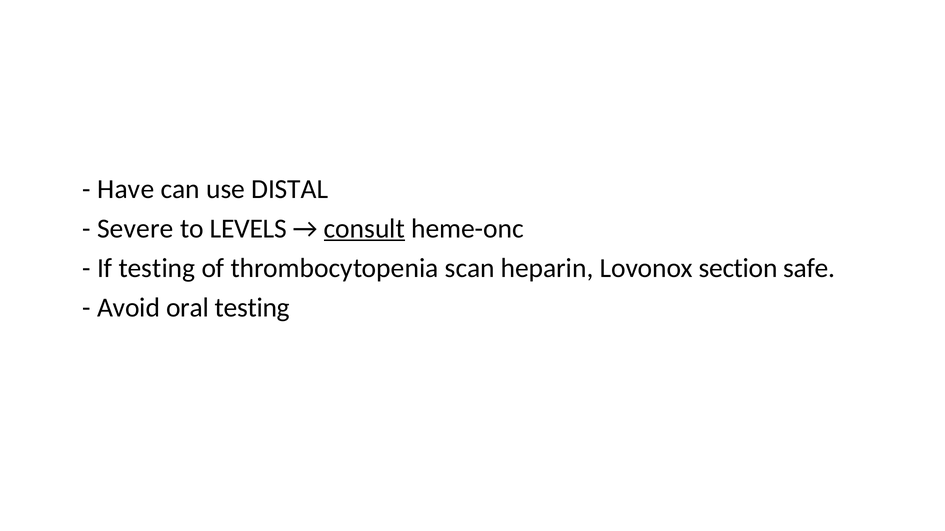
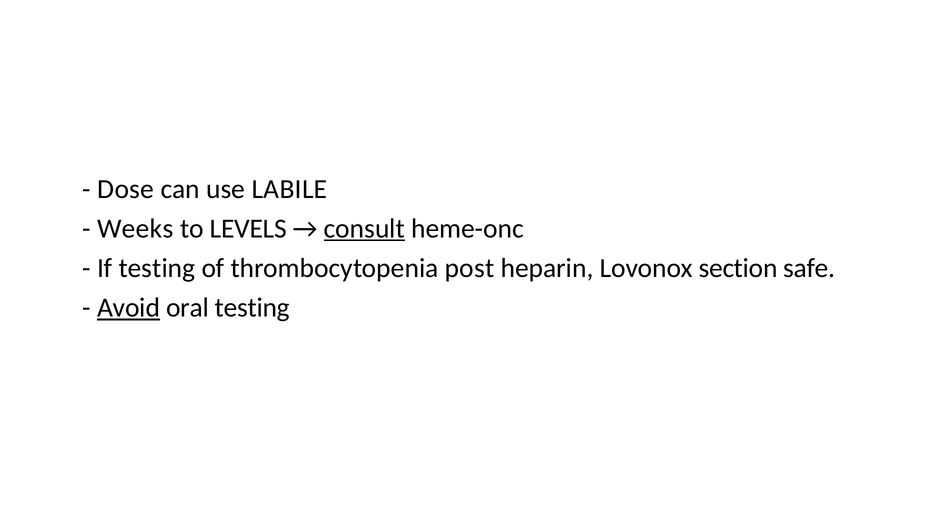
Have: Have -> Dose
DISTAL: DISTAL -> LABILE
Severe: Severe -> Weeks
scan: scan -> post
Avoid underline: none -> present
